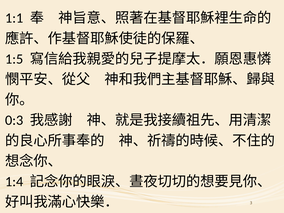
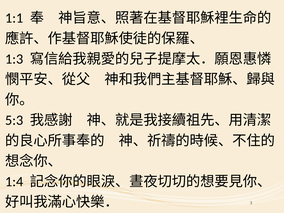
1:5: 1:5 -> 1:3
0:3: 0:3 -> 5:3
